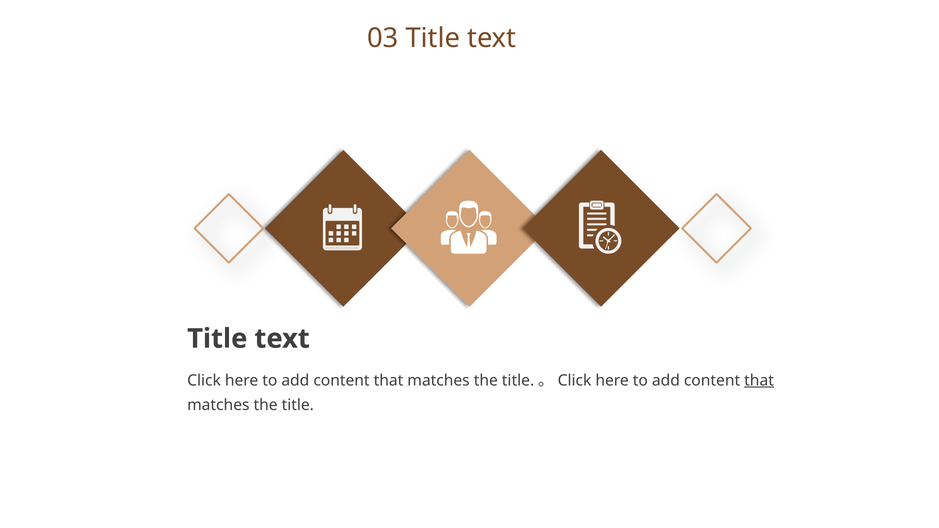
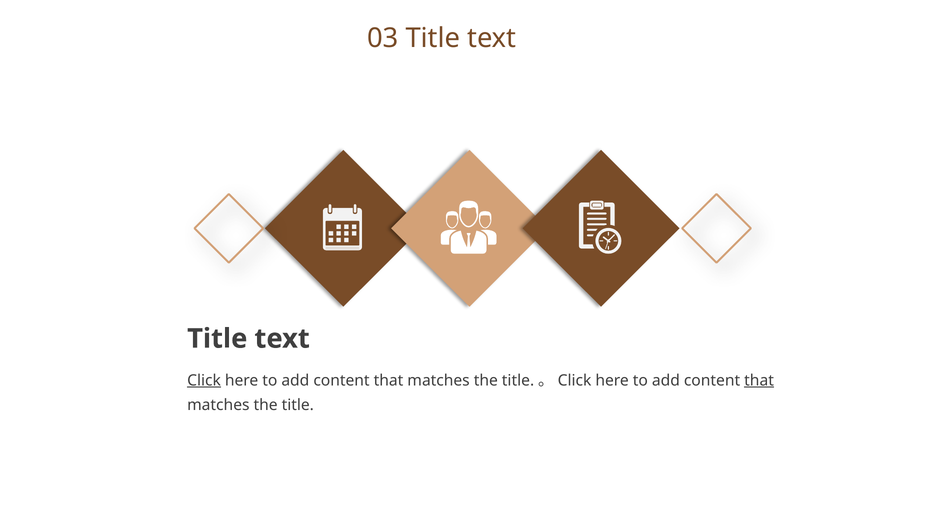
Click underline: none -> present
